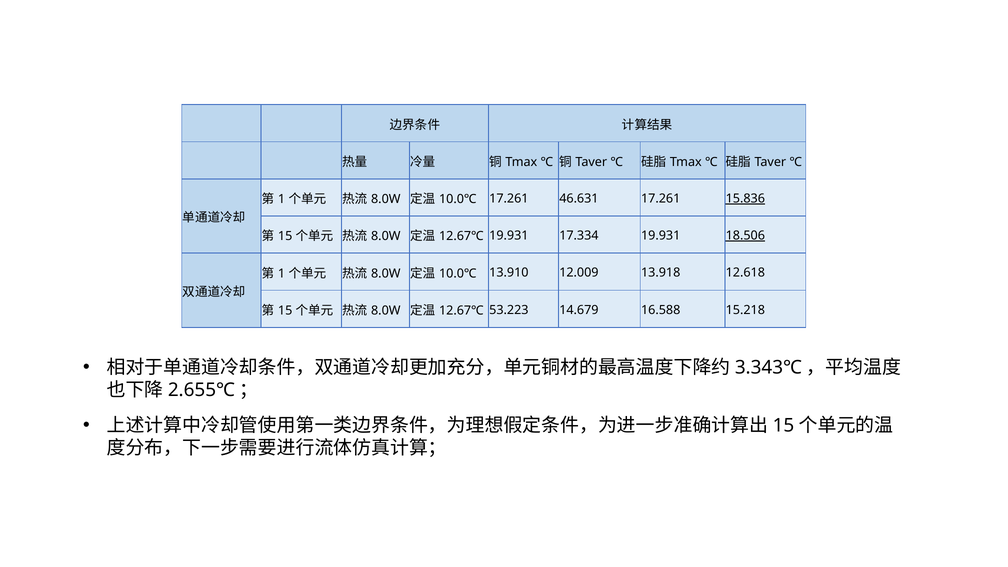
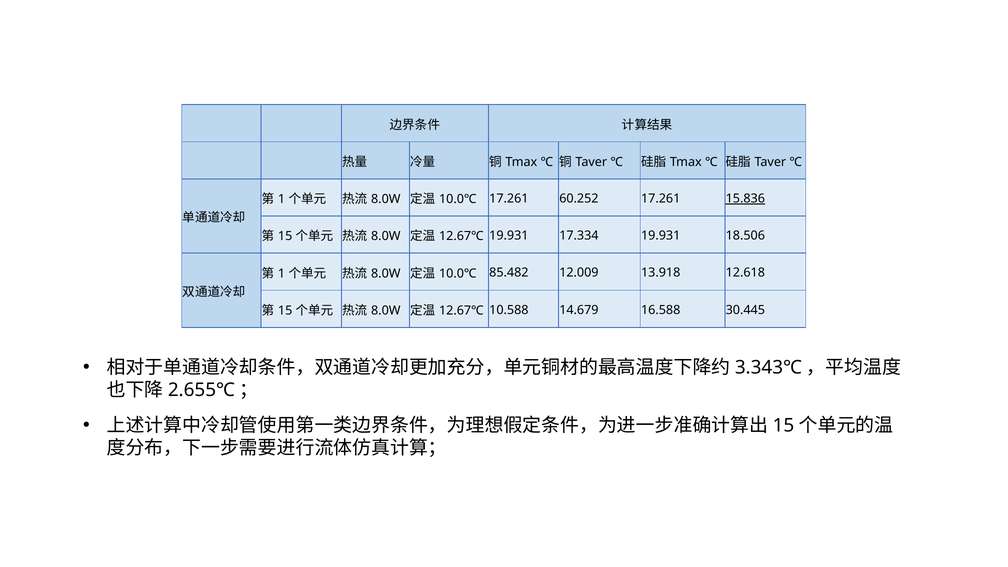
46.631: 46.631 -> 60.252
18.506 underline: present -> none
13.910: 13.910 -> 85.482
53.223: 53.223 -> 10.588
15.218: 15.218 -> 30.445
